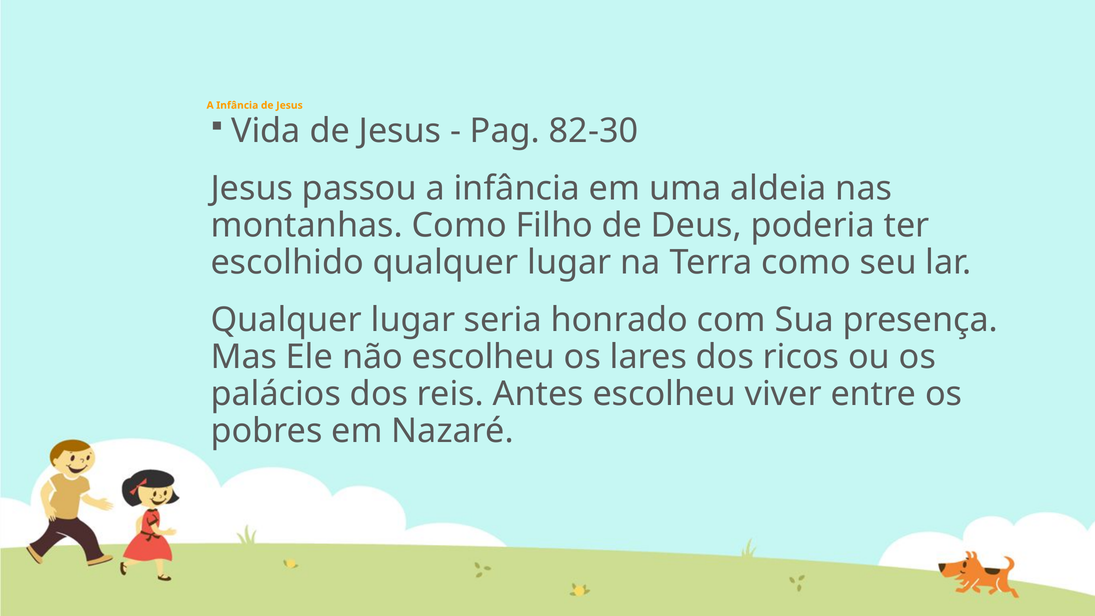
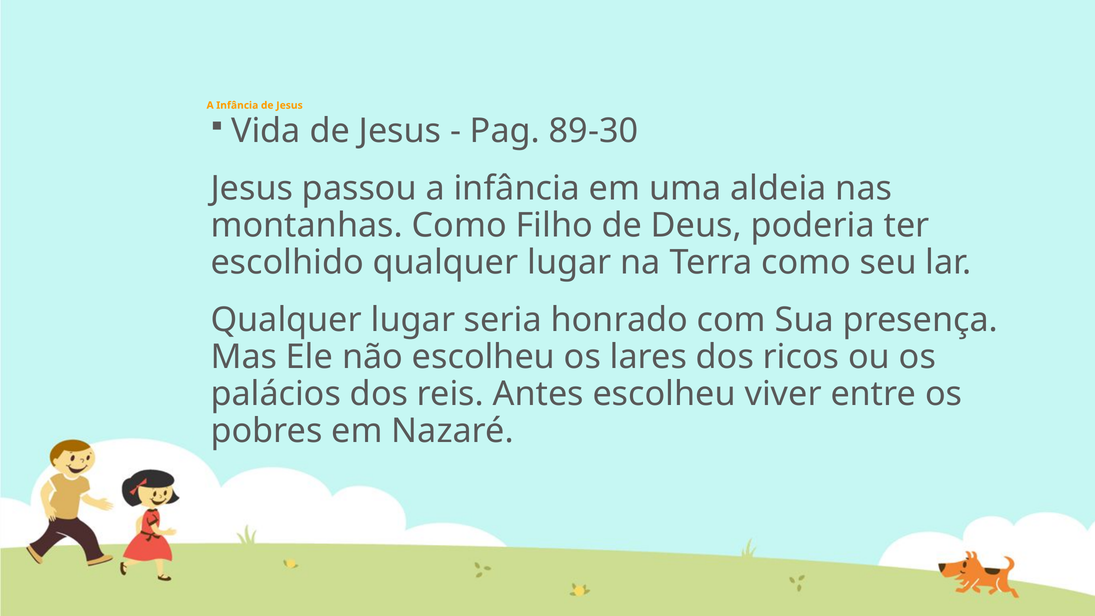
82-30: 82-30 -> 89-30
